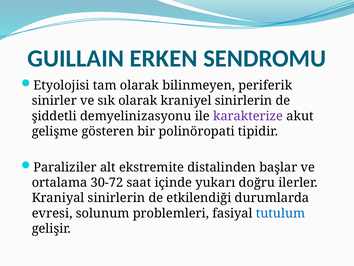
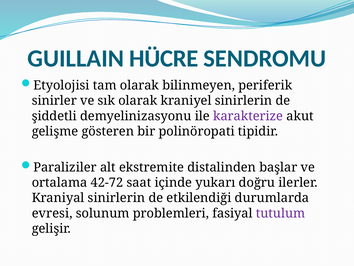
ERKEN: ERKEN -> HÜCRE
30-72: 30-72 -> 42-72
tutulum colour: blue -> purple
